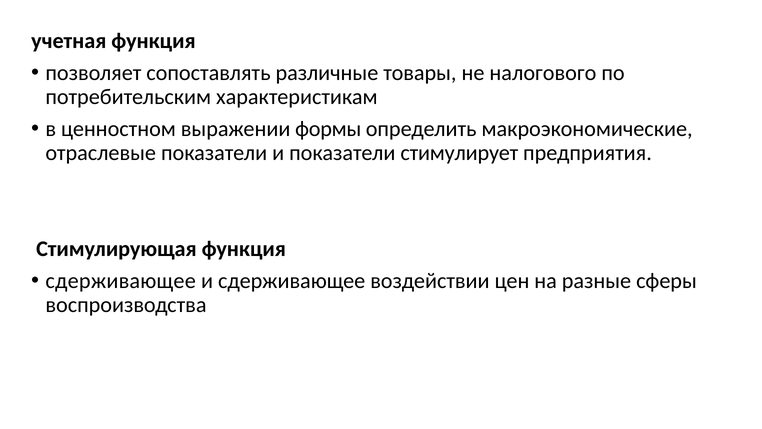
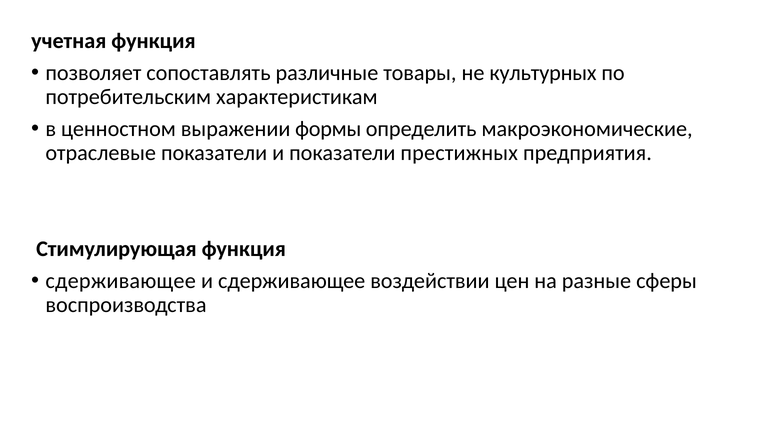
налогового: налогового -> культурных
стимулирует: стимулирует -> престижных
